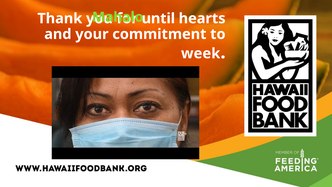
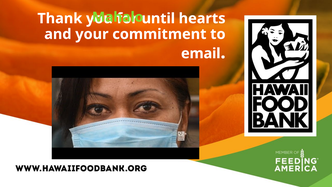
week: week -> email
